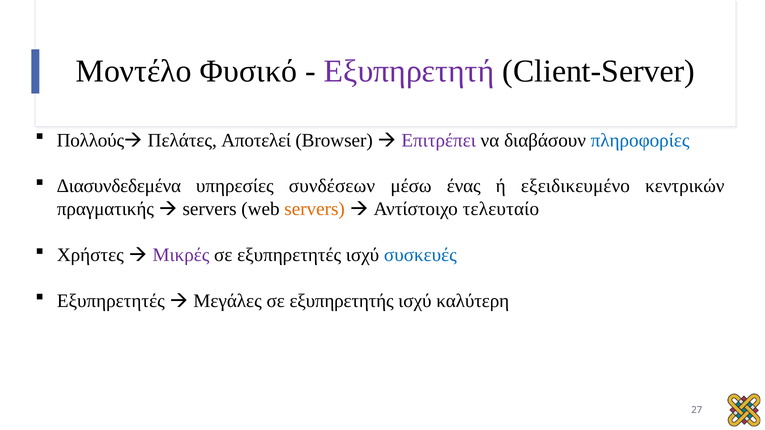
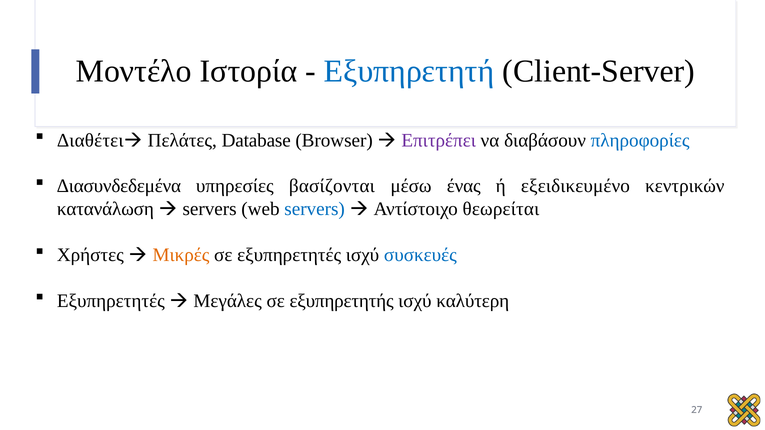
Φυσικό: Φυσικό -> Ιστορία
Εξυπηρετητή colour: purple -> blue
Πολλούς: Πολλούς -> Διαθέτει
Αποτελεί: Αποτελεί -> Database
συνδέσεων: συνδέσεων -> βασίζονται
πραγματικής: πραγματικής -> κατανάλωση
servers at (315, 209) colour: orange -> blue
τελευταίο: τελευταίο -> θεωρείται
Μικρές colour: purple -> orange
